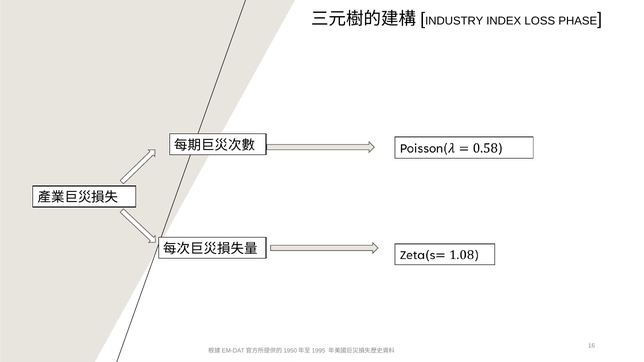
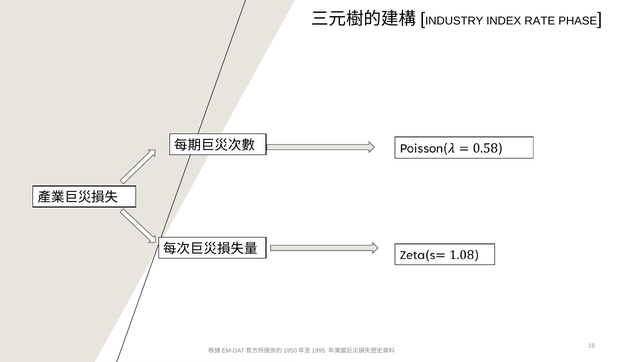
LOSS: LOSS -> RATE
